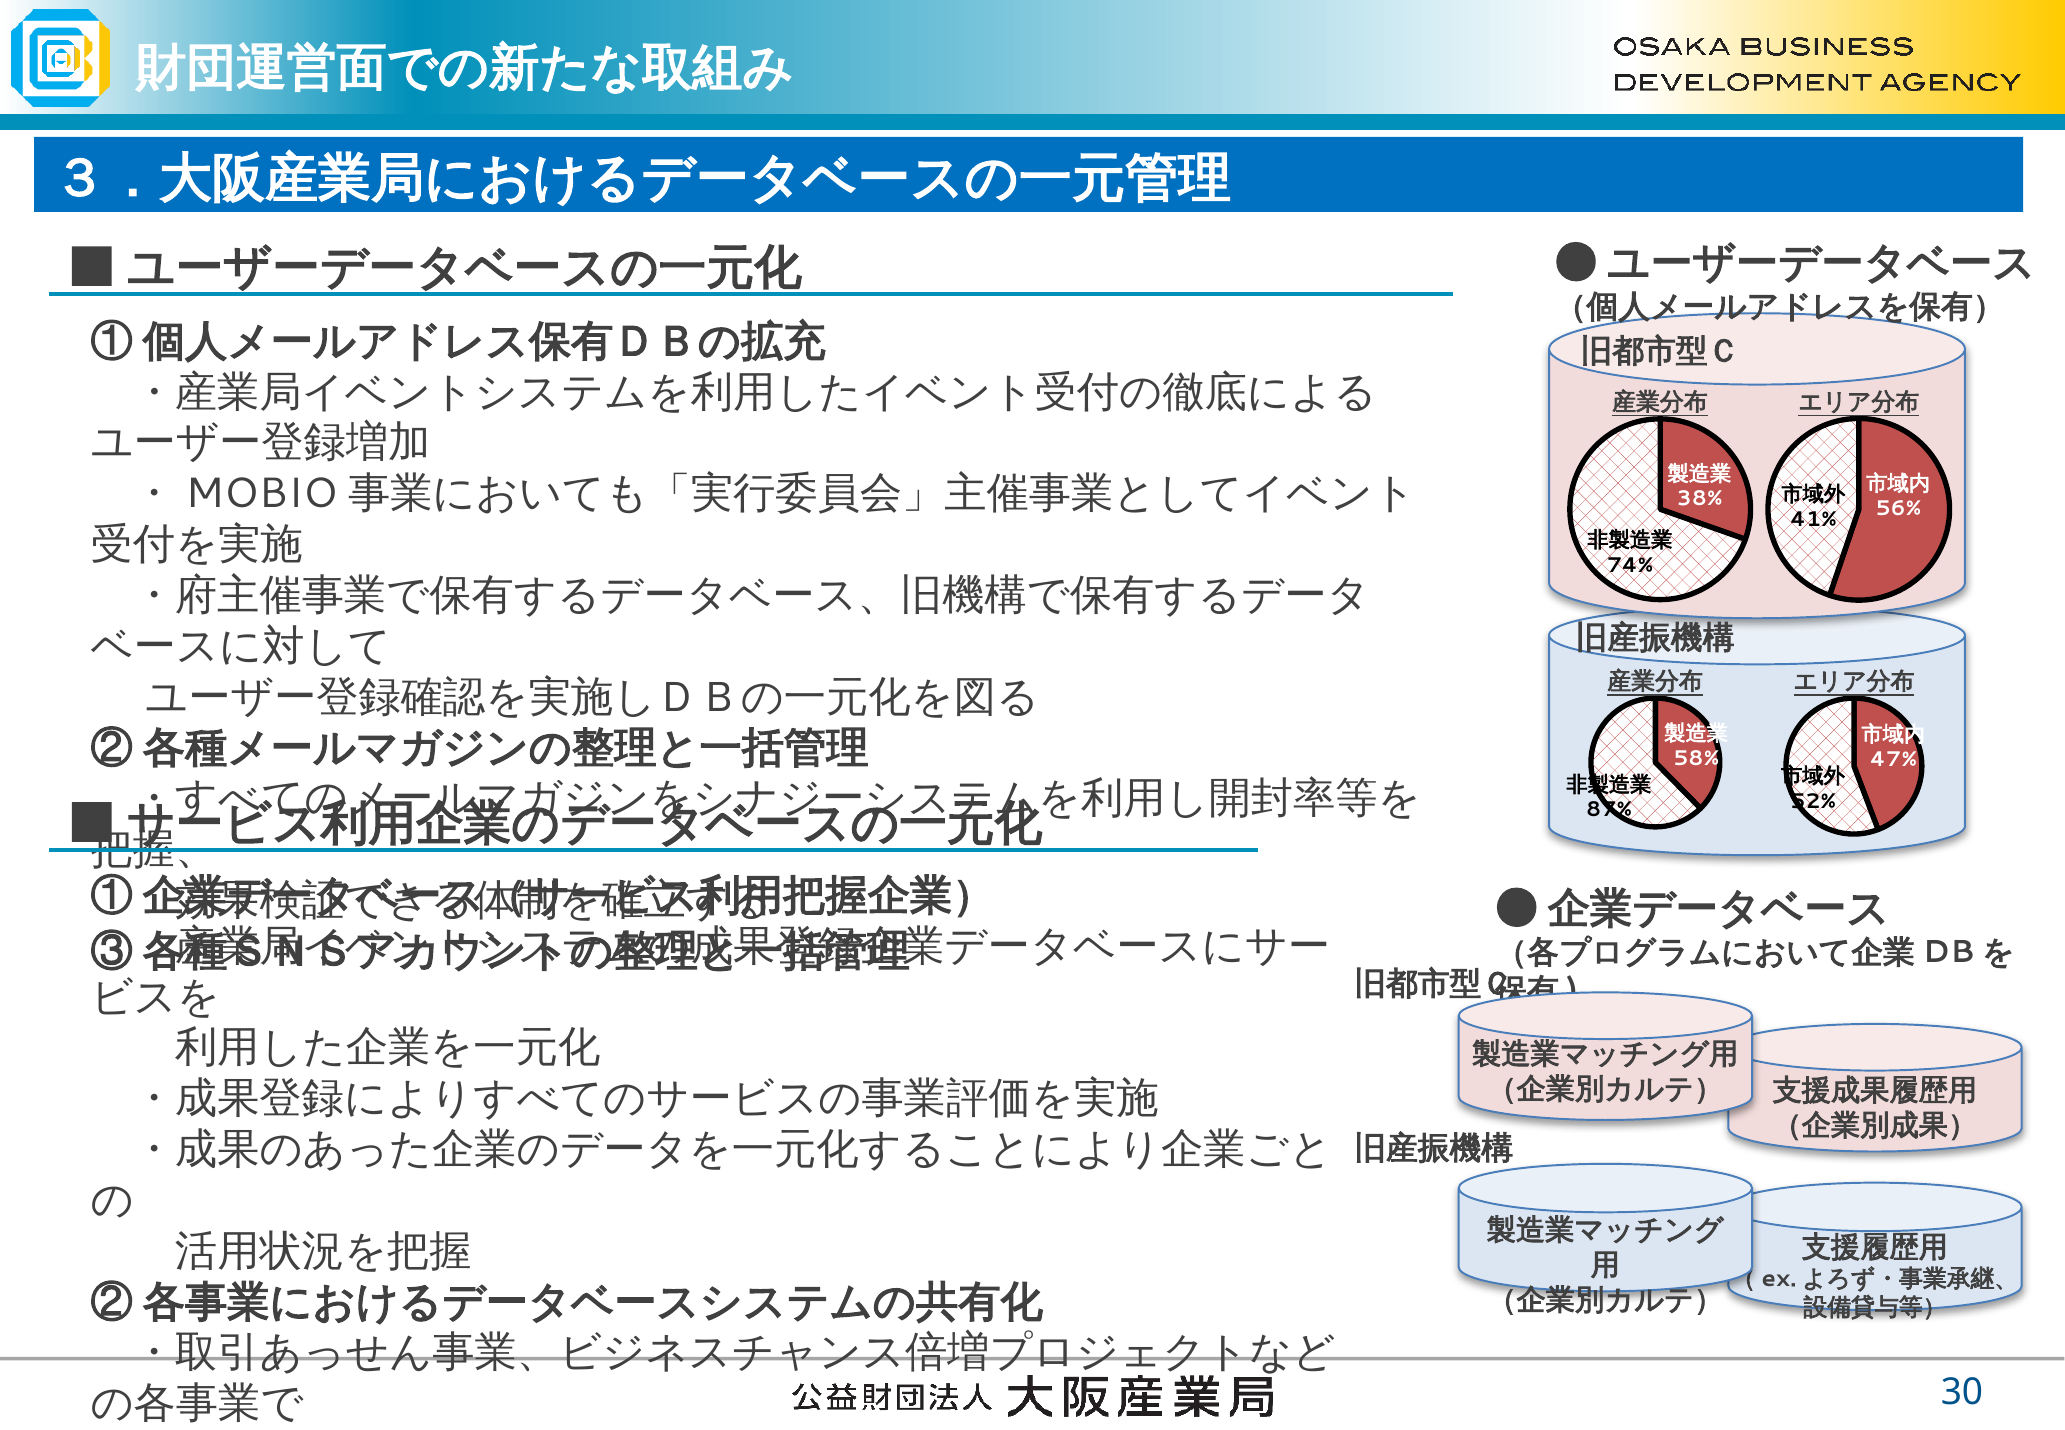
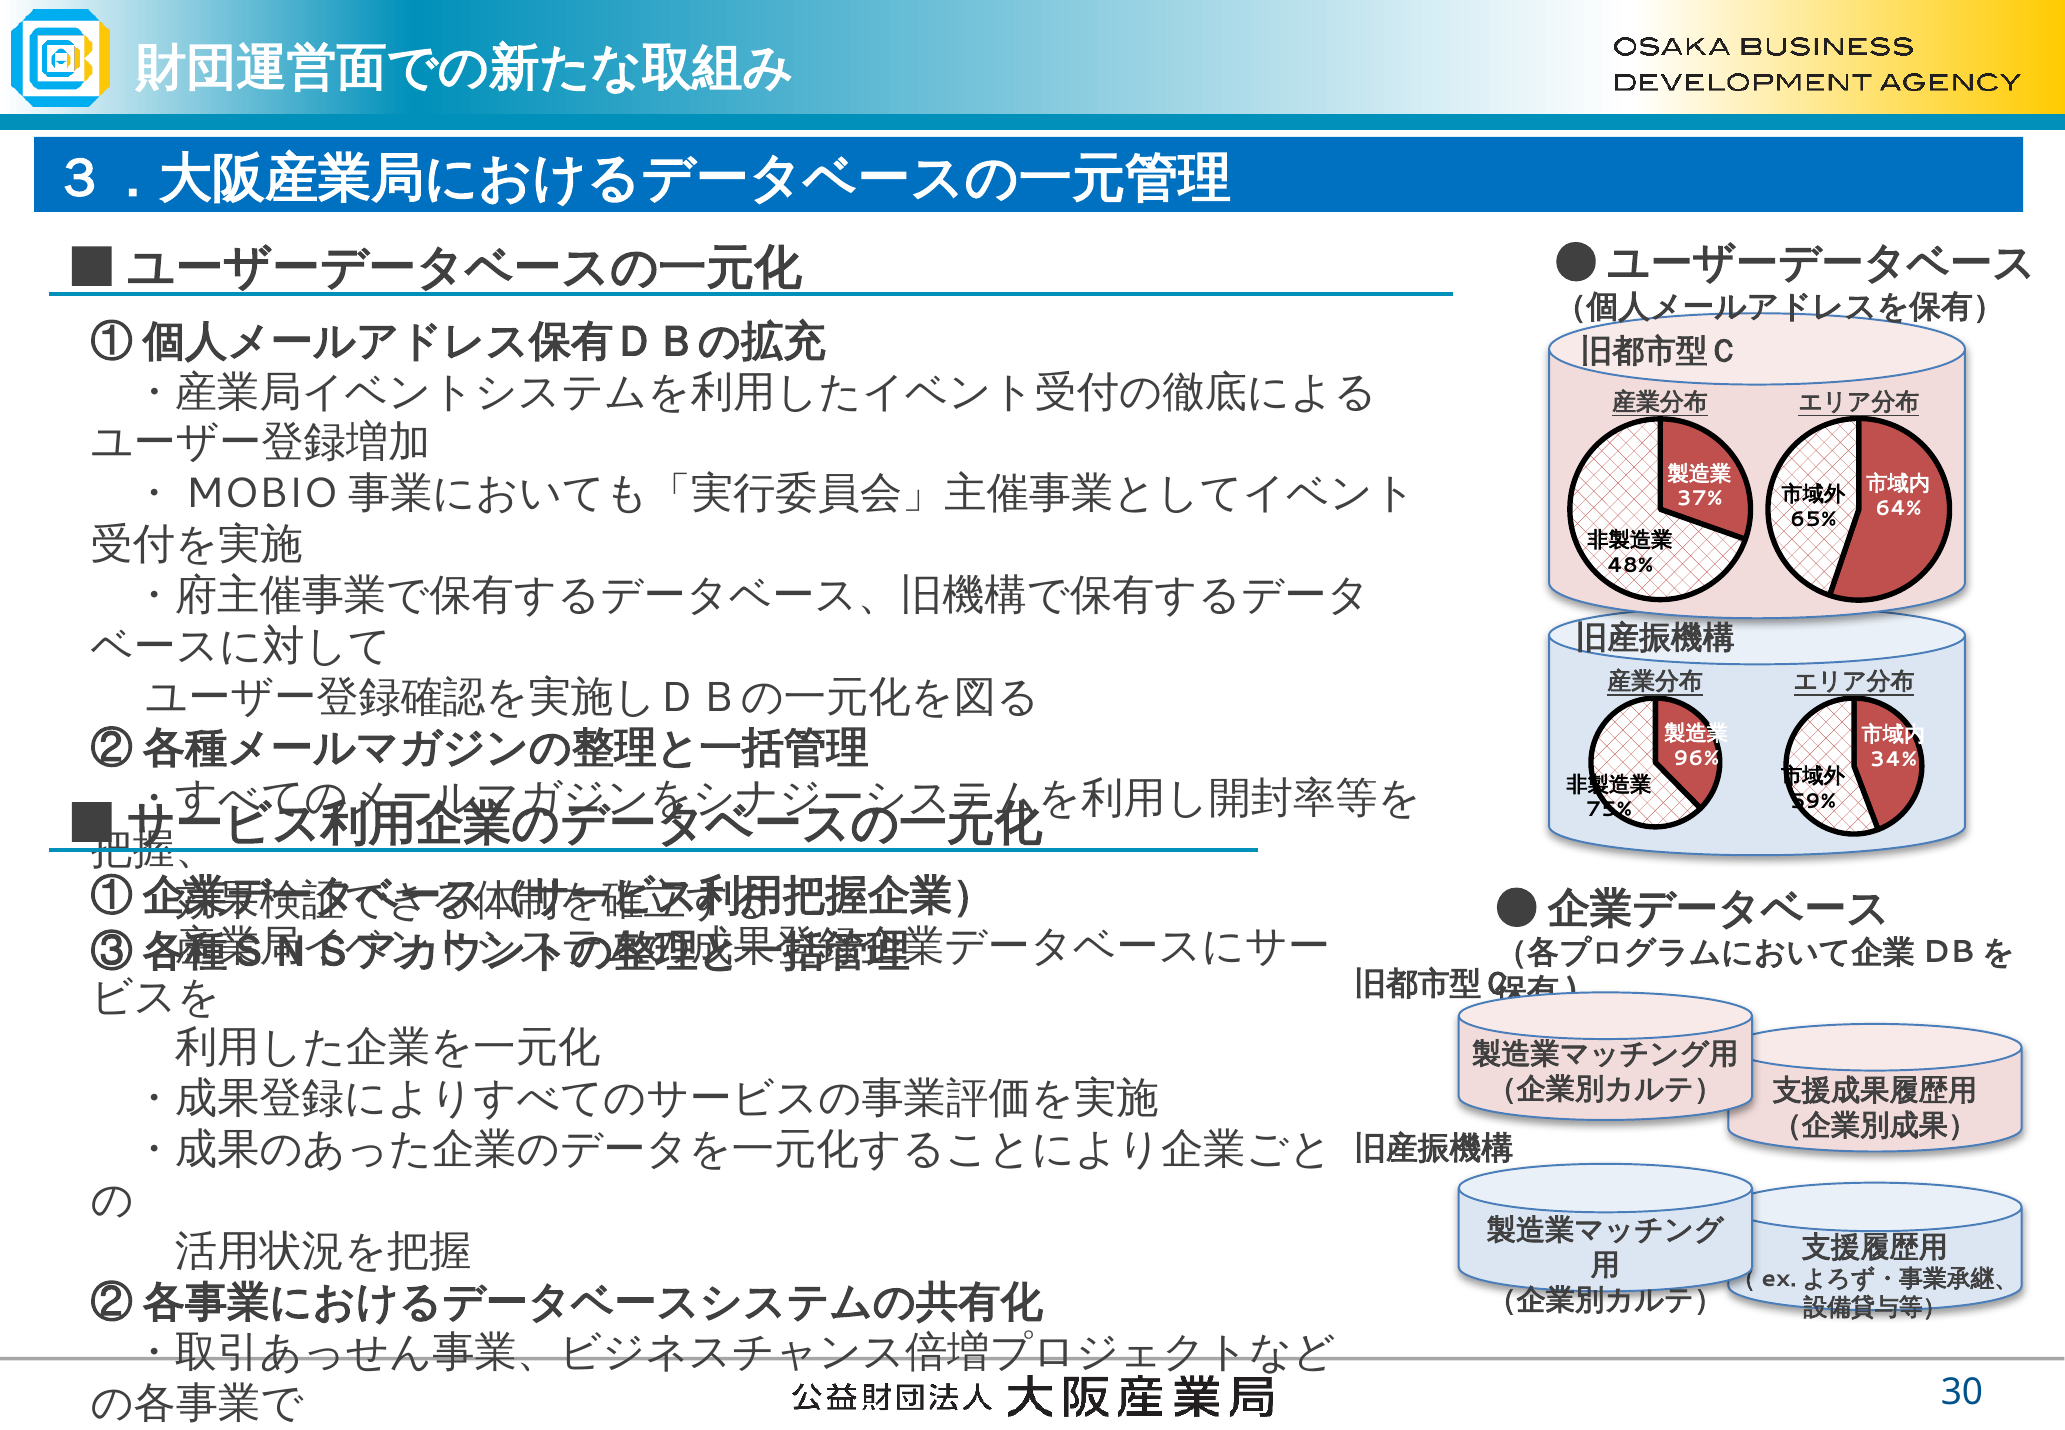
38%: 38% -> 37%
56%: 56% -> 64%
41%: 41% -> 65%
74%: 74% -> 48%
58%: 58% -> 96%
47%: 47% -> 34%
52%: 52% -> 59%
87%: 87% -> 75%
